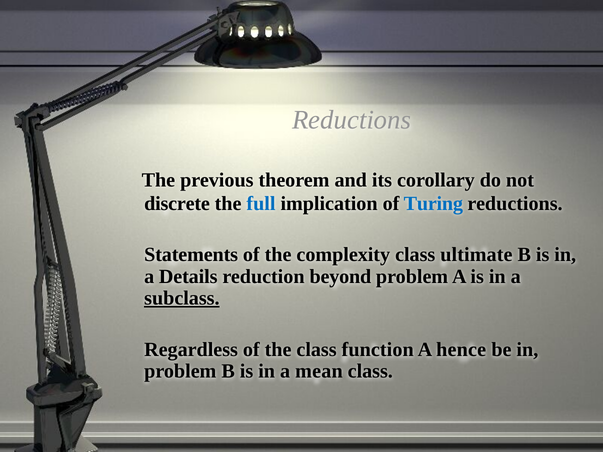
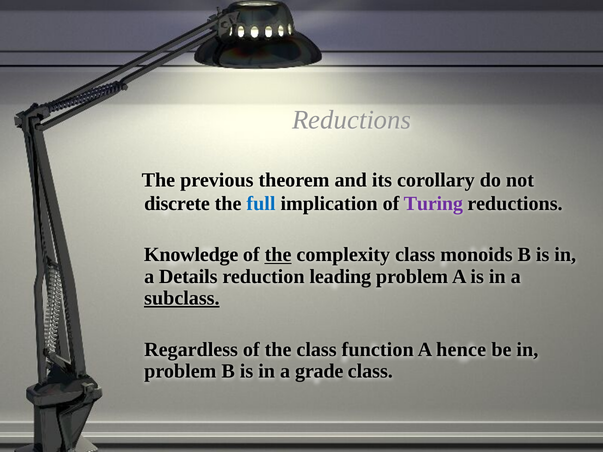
Turing colour: blue -> purple
Statements: Statements -> Knowledge
the at (278, 255) underline: none -> present
ultimate: ultimate -> monoids
beyond: beyond -> leading
mean: mean -> grade
